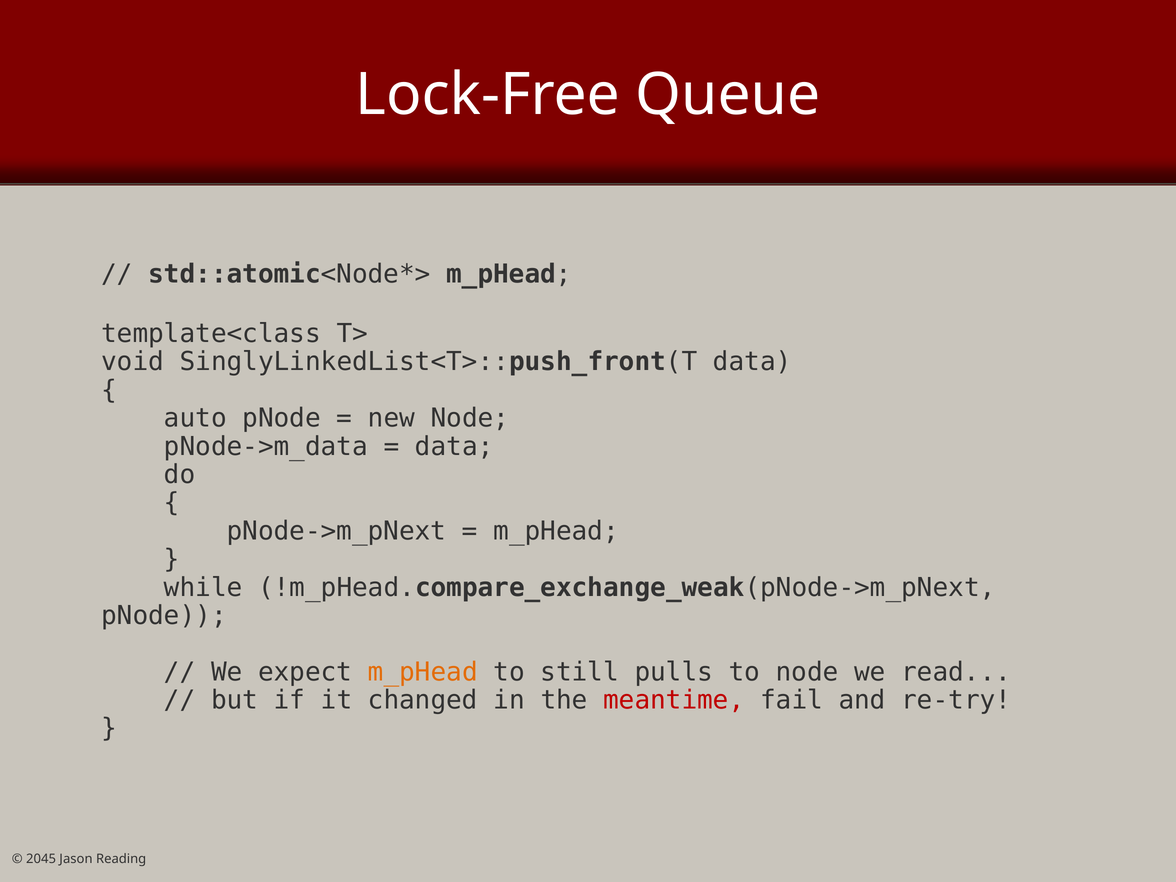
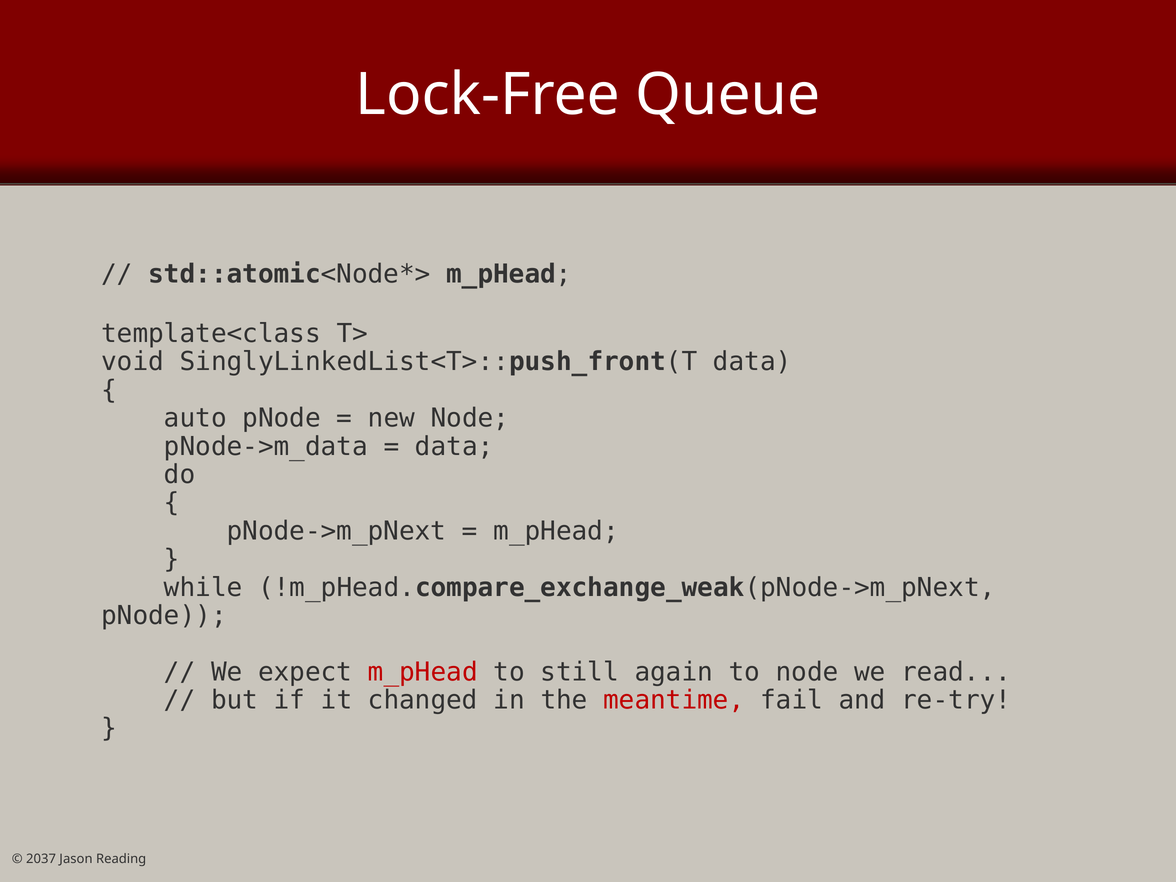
m_pHead at (423, 672) colour: orange -> red
pulls: pulls -> again
2045: 2045 -> 2037
